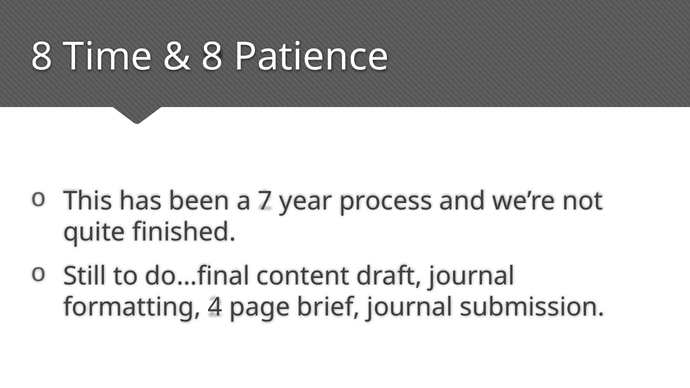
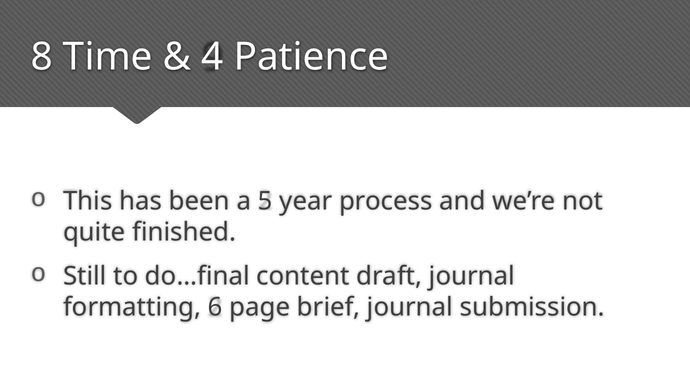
8 at (212, 57): 8 -> 4
7: 7 -> 5
4: 4 -> 6
